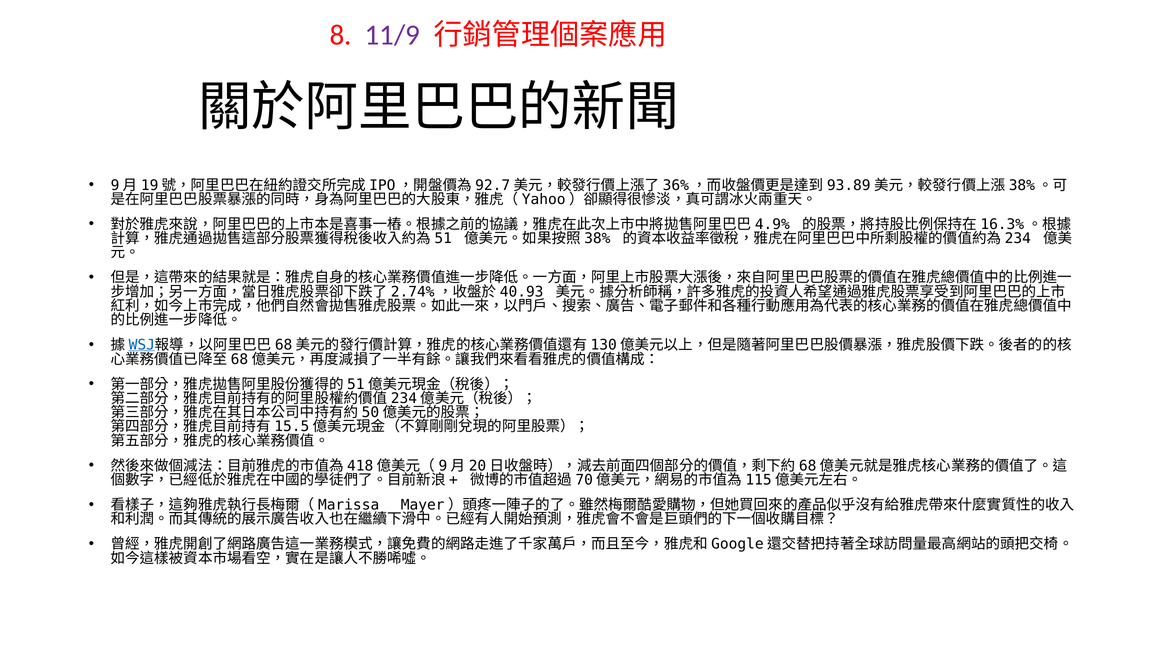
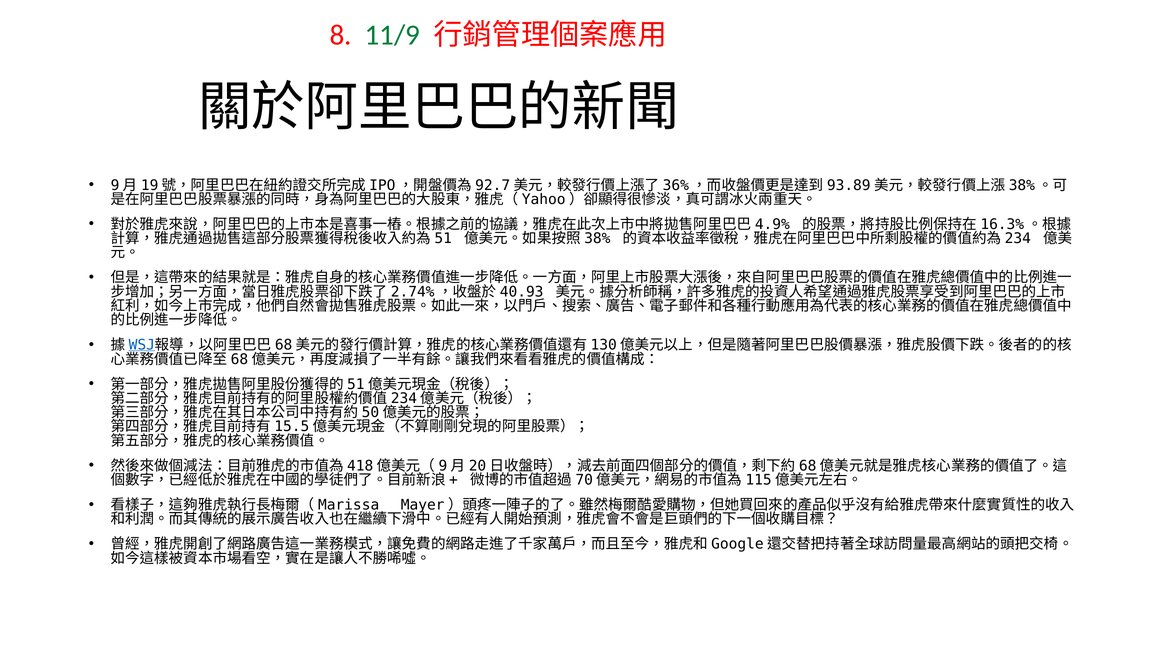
11/9 colour: purple -> green
